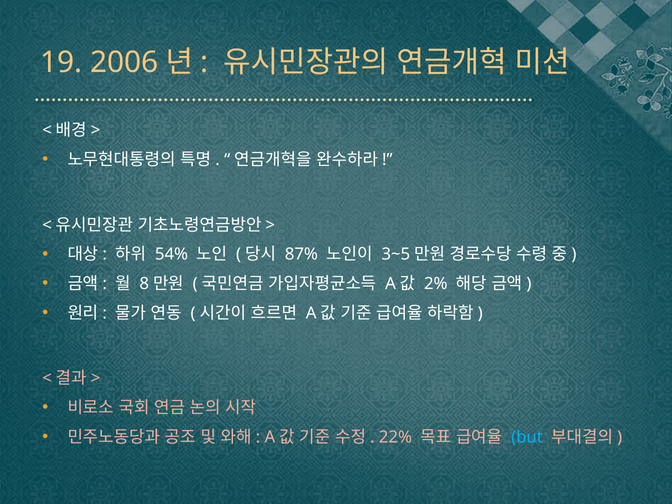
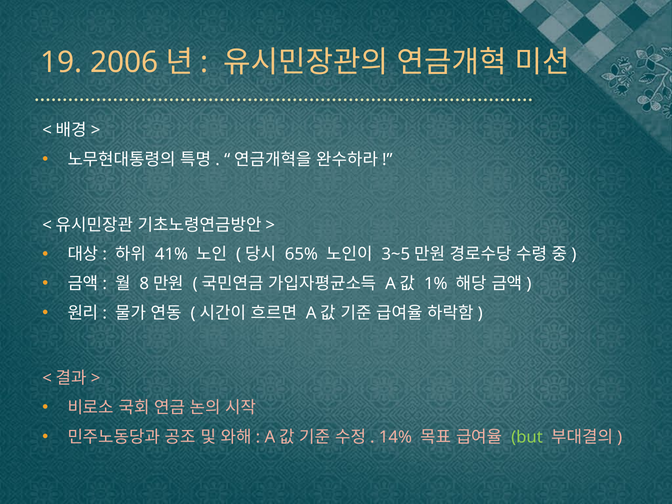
54%: 54% -> 41%
87%: 87% -> 65%
2%: 2% -> 1%
22%: 22% -> 14%
but colour: light blue -> light green
